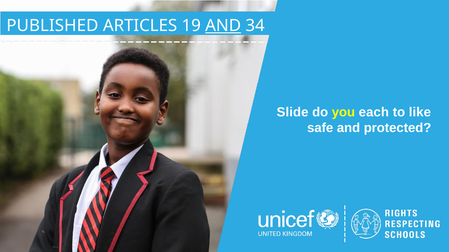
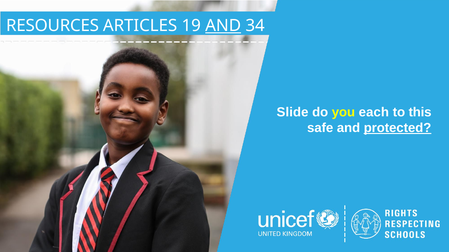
PUBLISHED: PUBLISHED -> RESOURCES
like: like -> this
protected underline: none -> present
